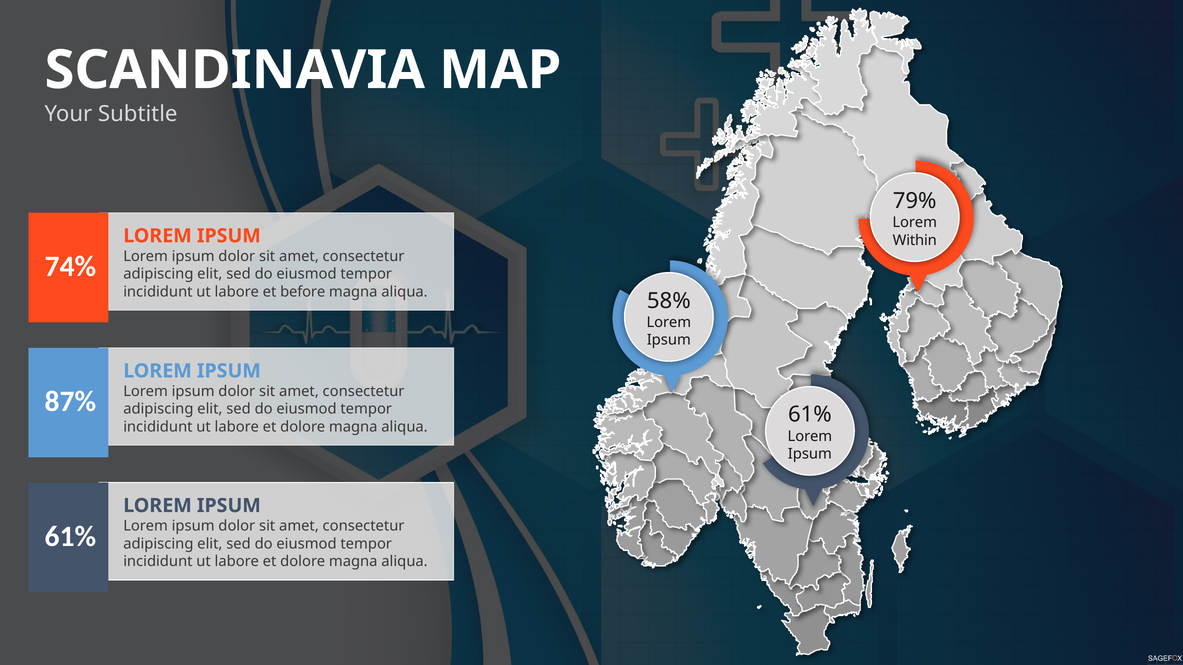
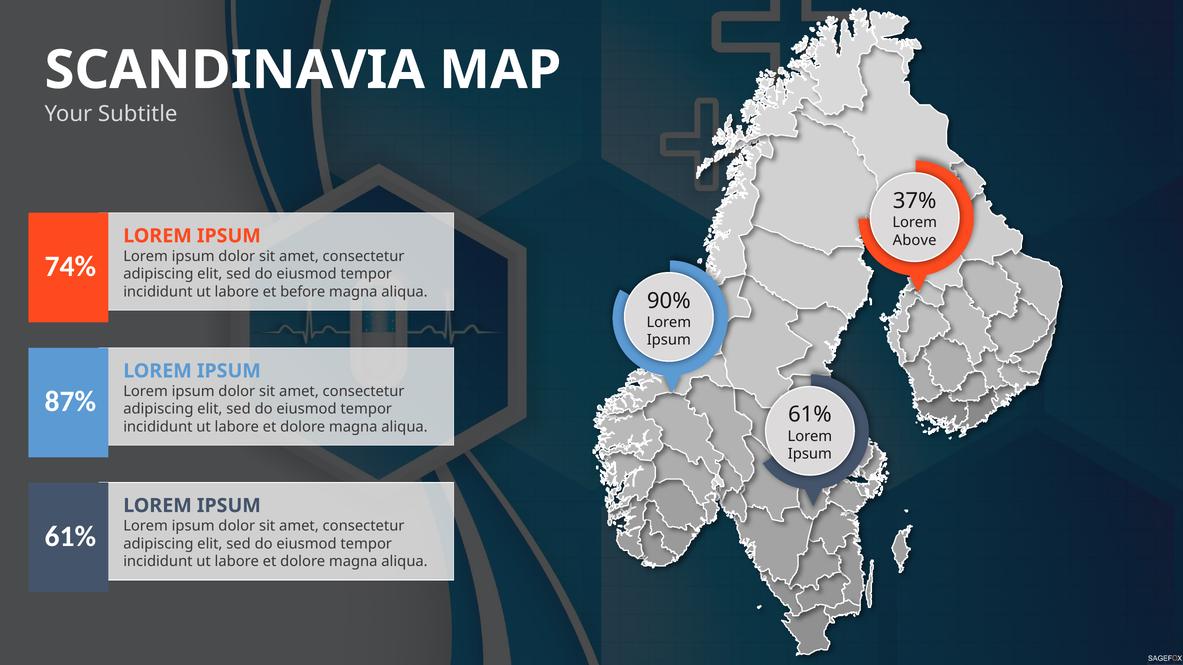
79%: 79% -> 37%
Within: Within -> Above
58%: 58% -> 90%
